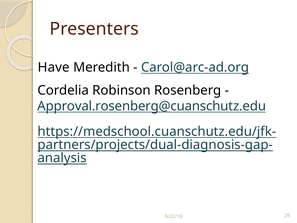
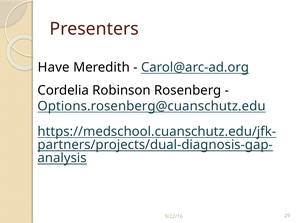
Approval.rosenberg@cuanschutz.edu: Approval.rosenberg@cuanschutz.edu -> Options.rosenberg@cuanschutz.edu
